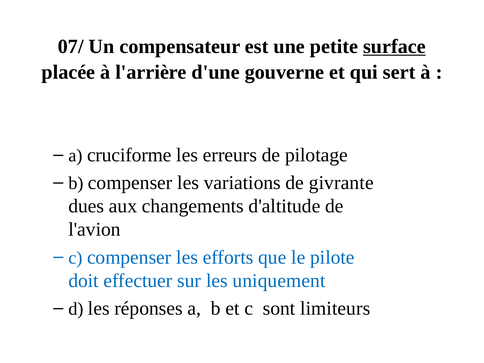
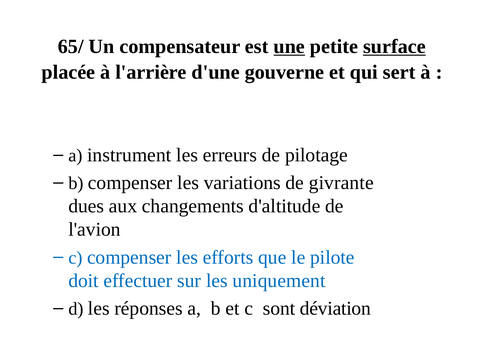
07/: 07/ -> 65/
une underline: none -> present
cruciforme: cruciforme -> instrument
limiteurs: limiteurs -> déviation
